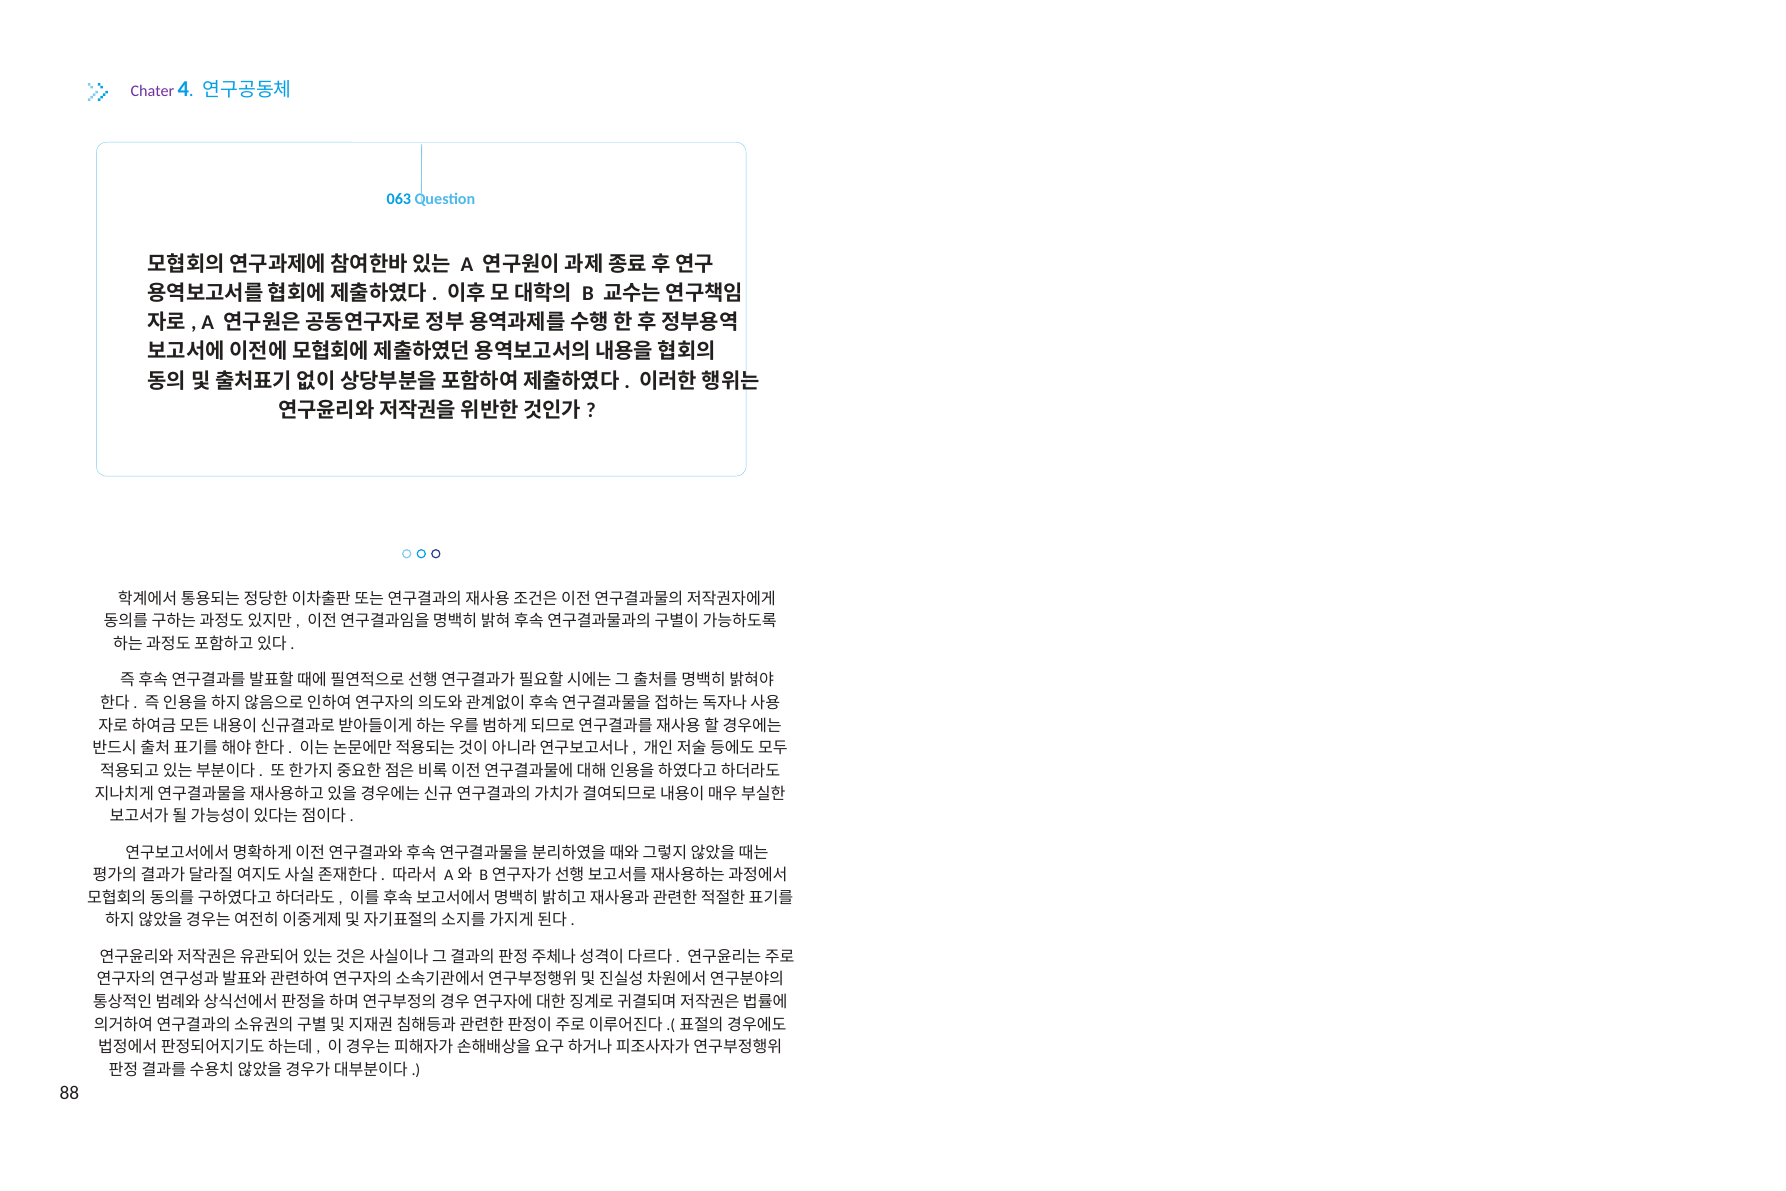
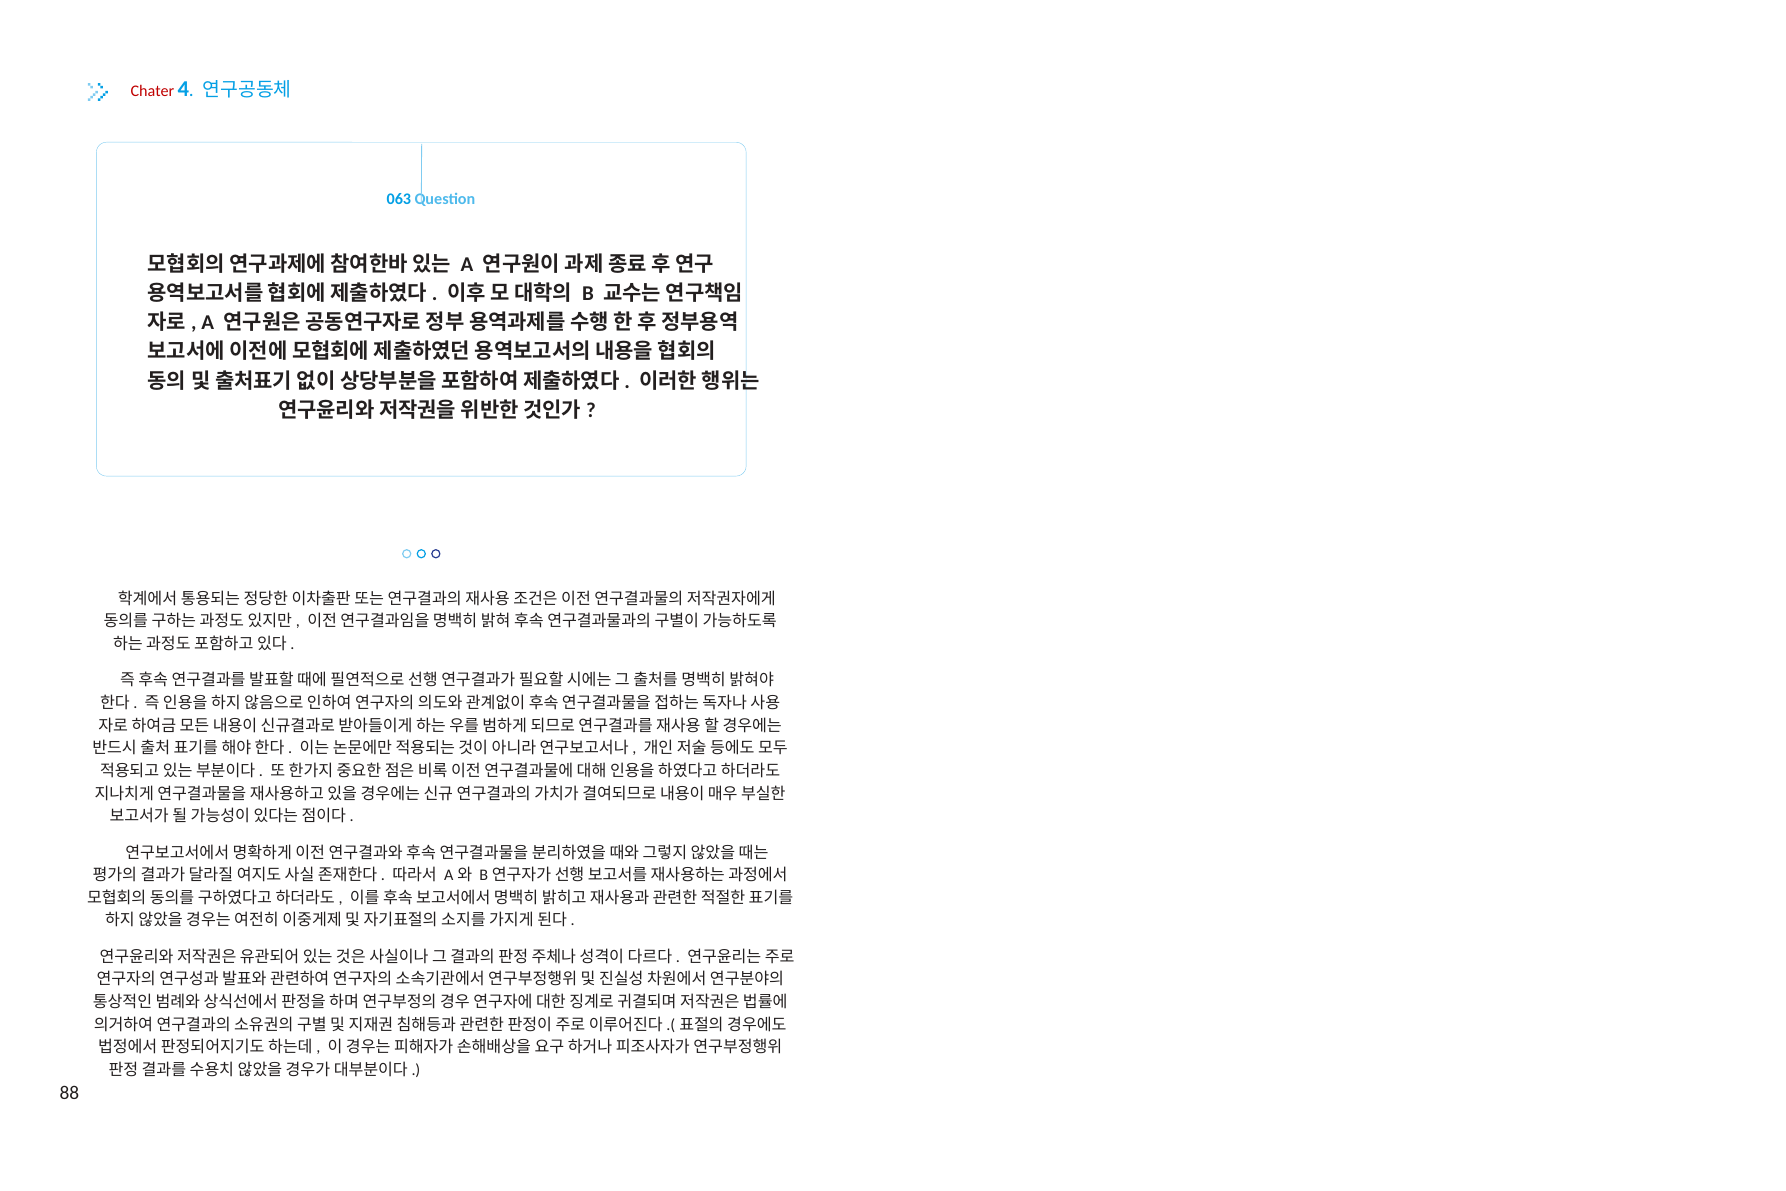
Chater colour: purple -> red
